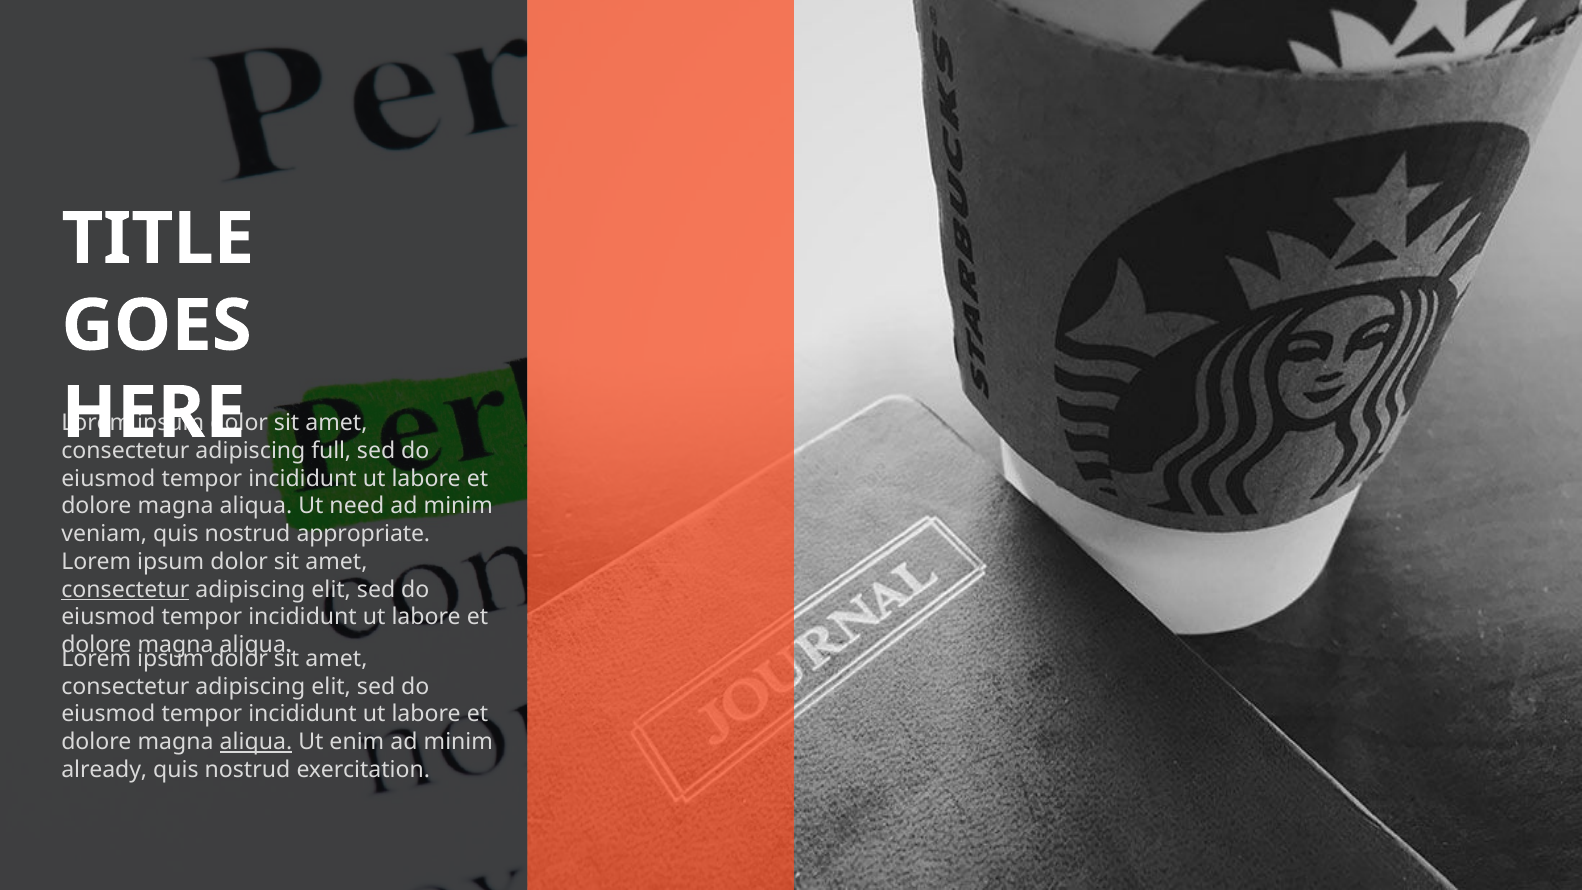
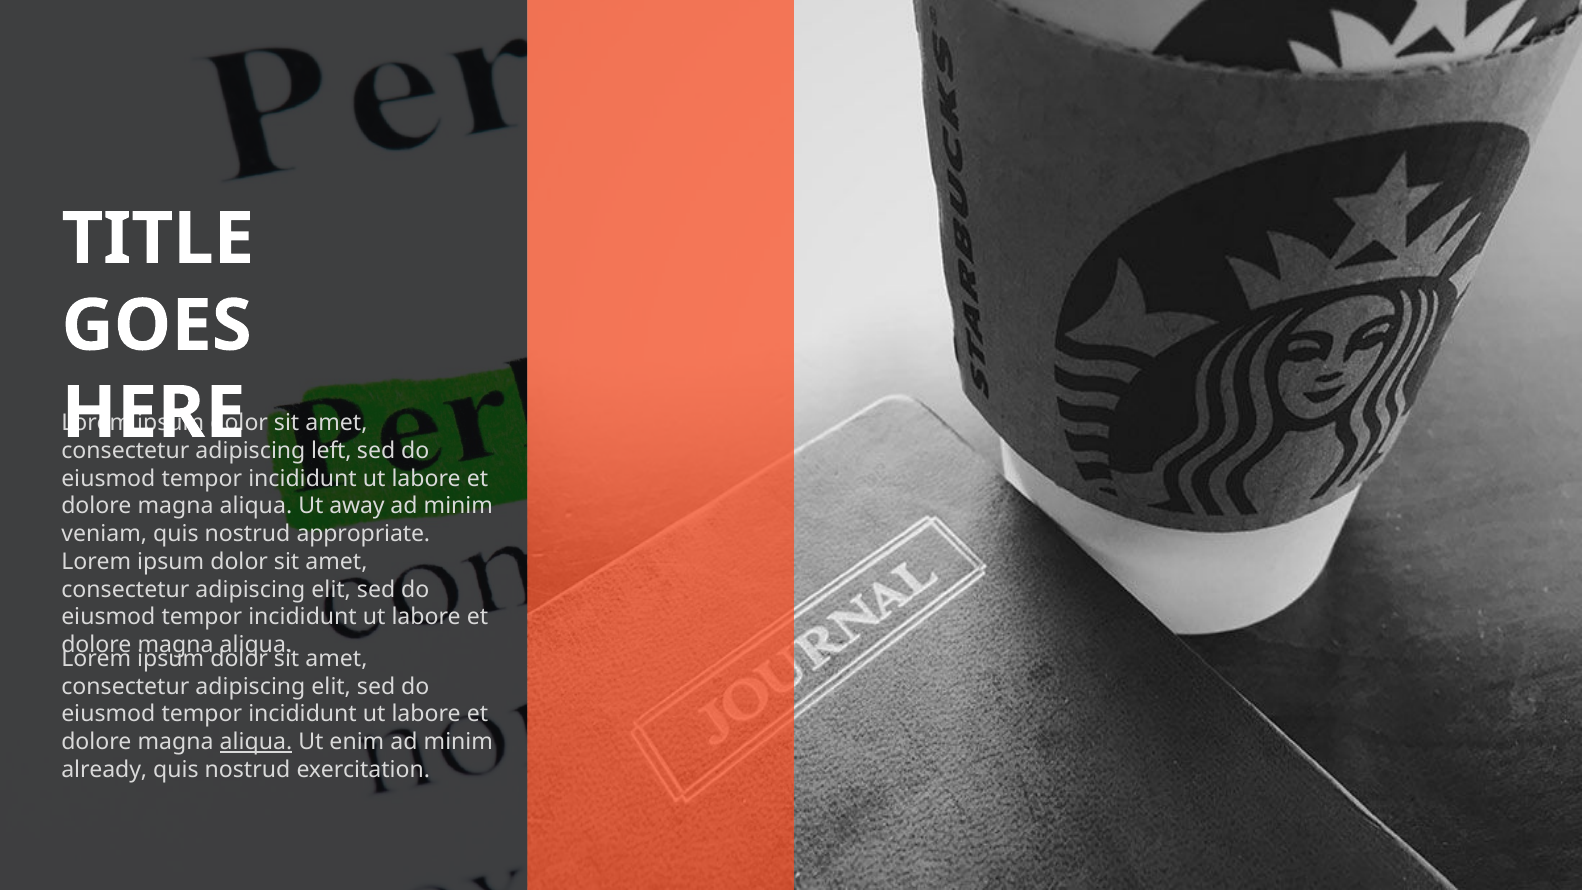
full: full -> left
need: need -> away
consectetur at (125, 589) underline: present -> none
